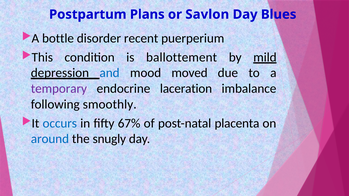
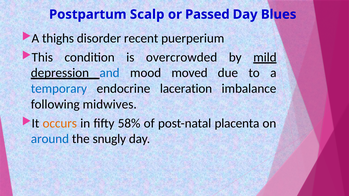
Plans: Plans -> Scalp
Savlon: Savlon -> Passed
bottle: bottle -> thighs
ballottement: ballottement -> overcrowded
temporary colour: purple -> blue
smoothly: smoothly -> midwives
occurs colour: blue -> orange
67%: 67% -> 58%
